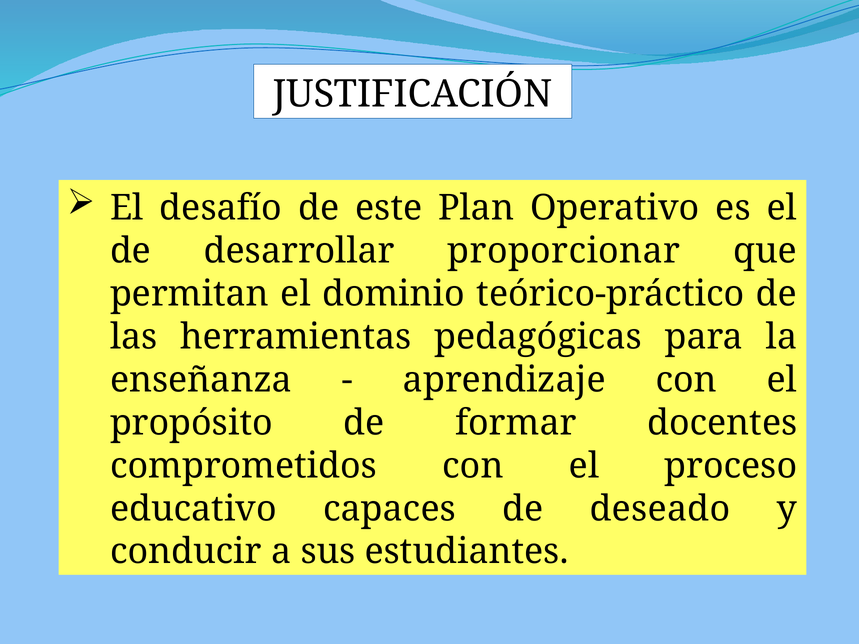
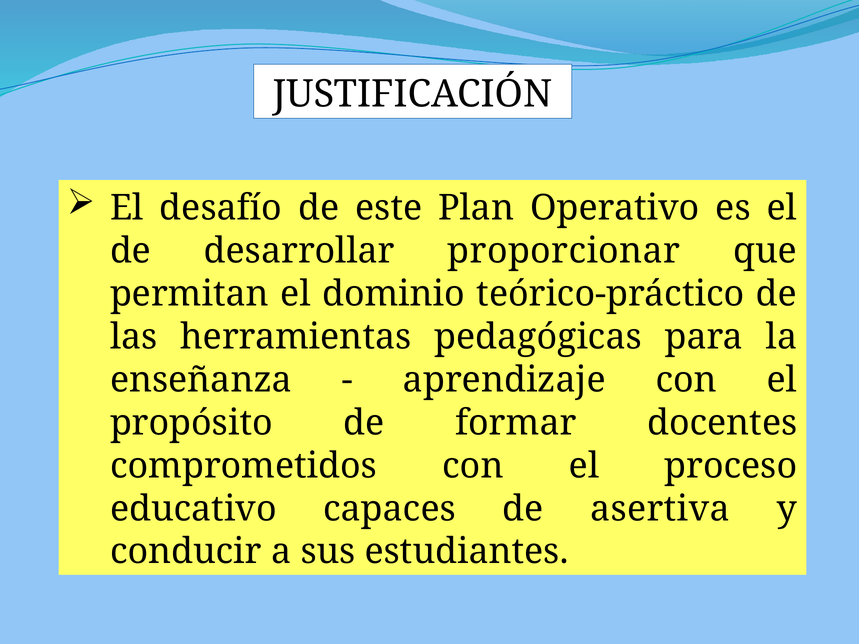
deseado: deseado -> asertiva
